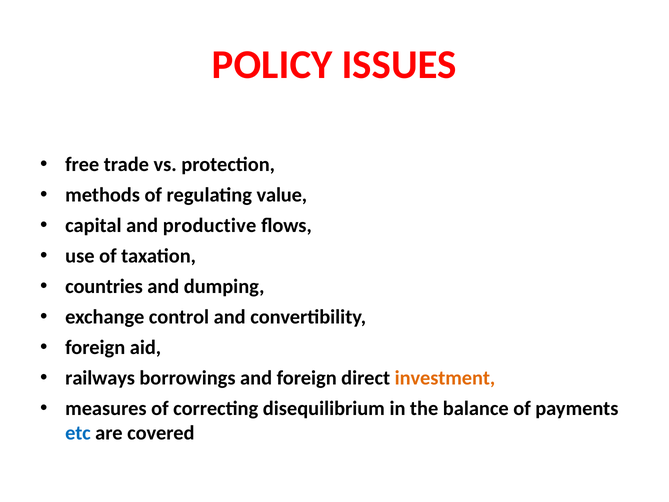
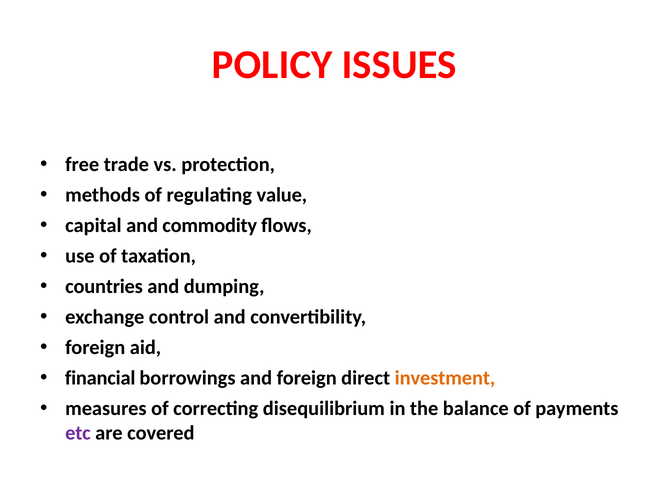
productive: productive -> commodity
railways: railways -> financial
etc colour: blue -> purple
